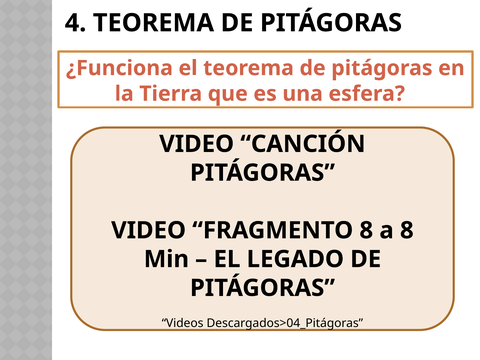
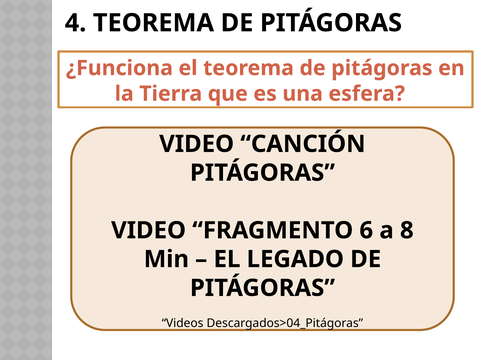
FRAGMENTO 8: 8 -> 6
